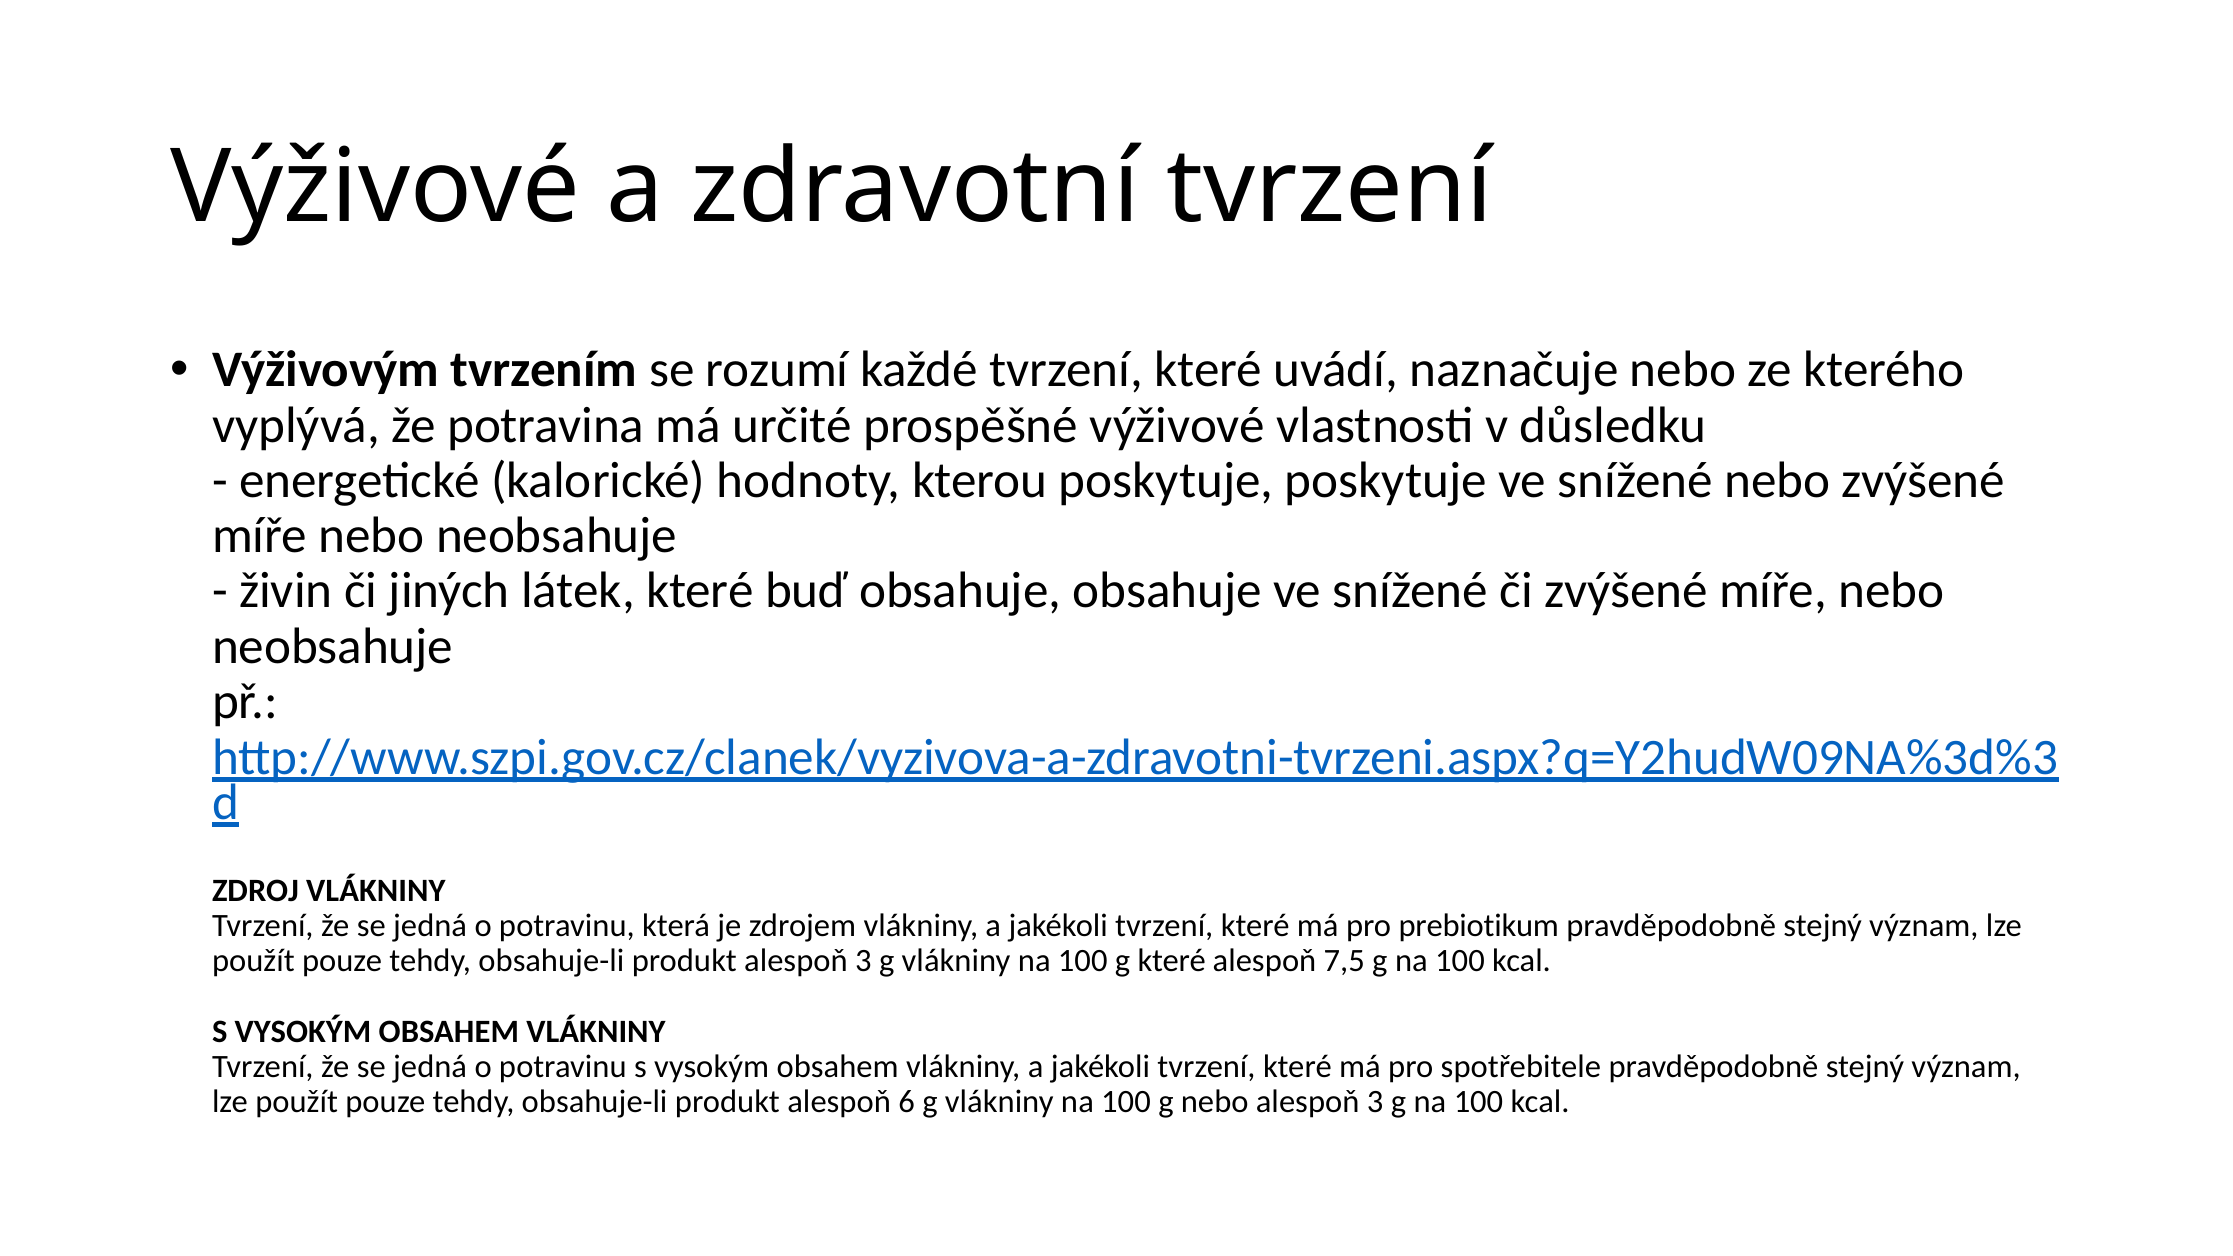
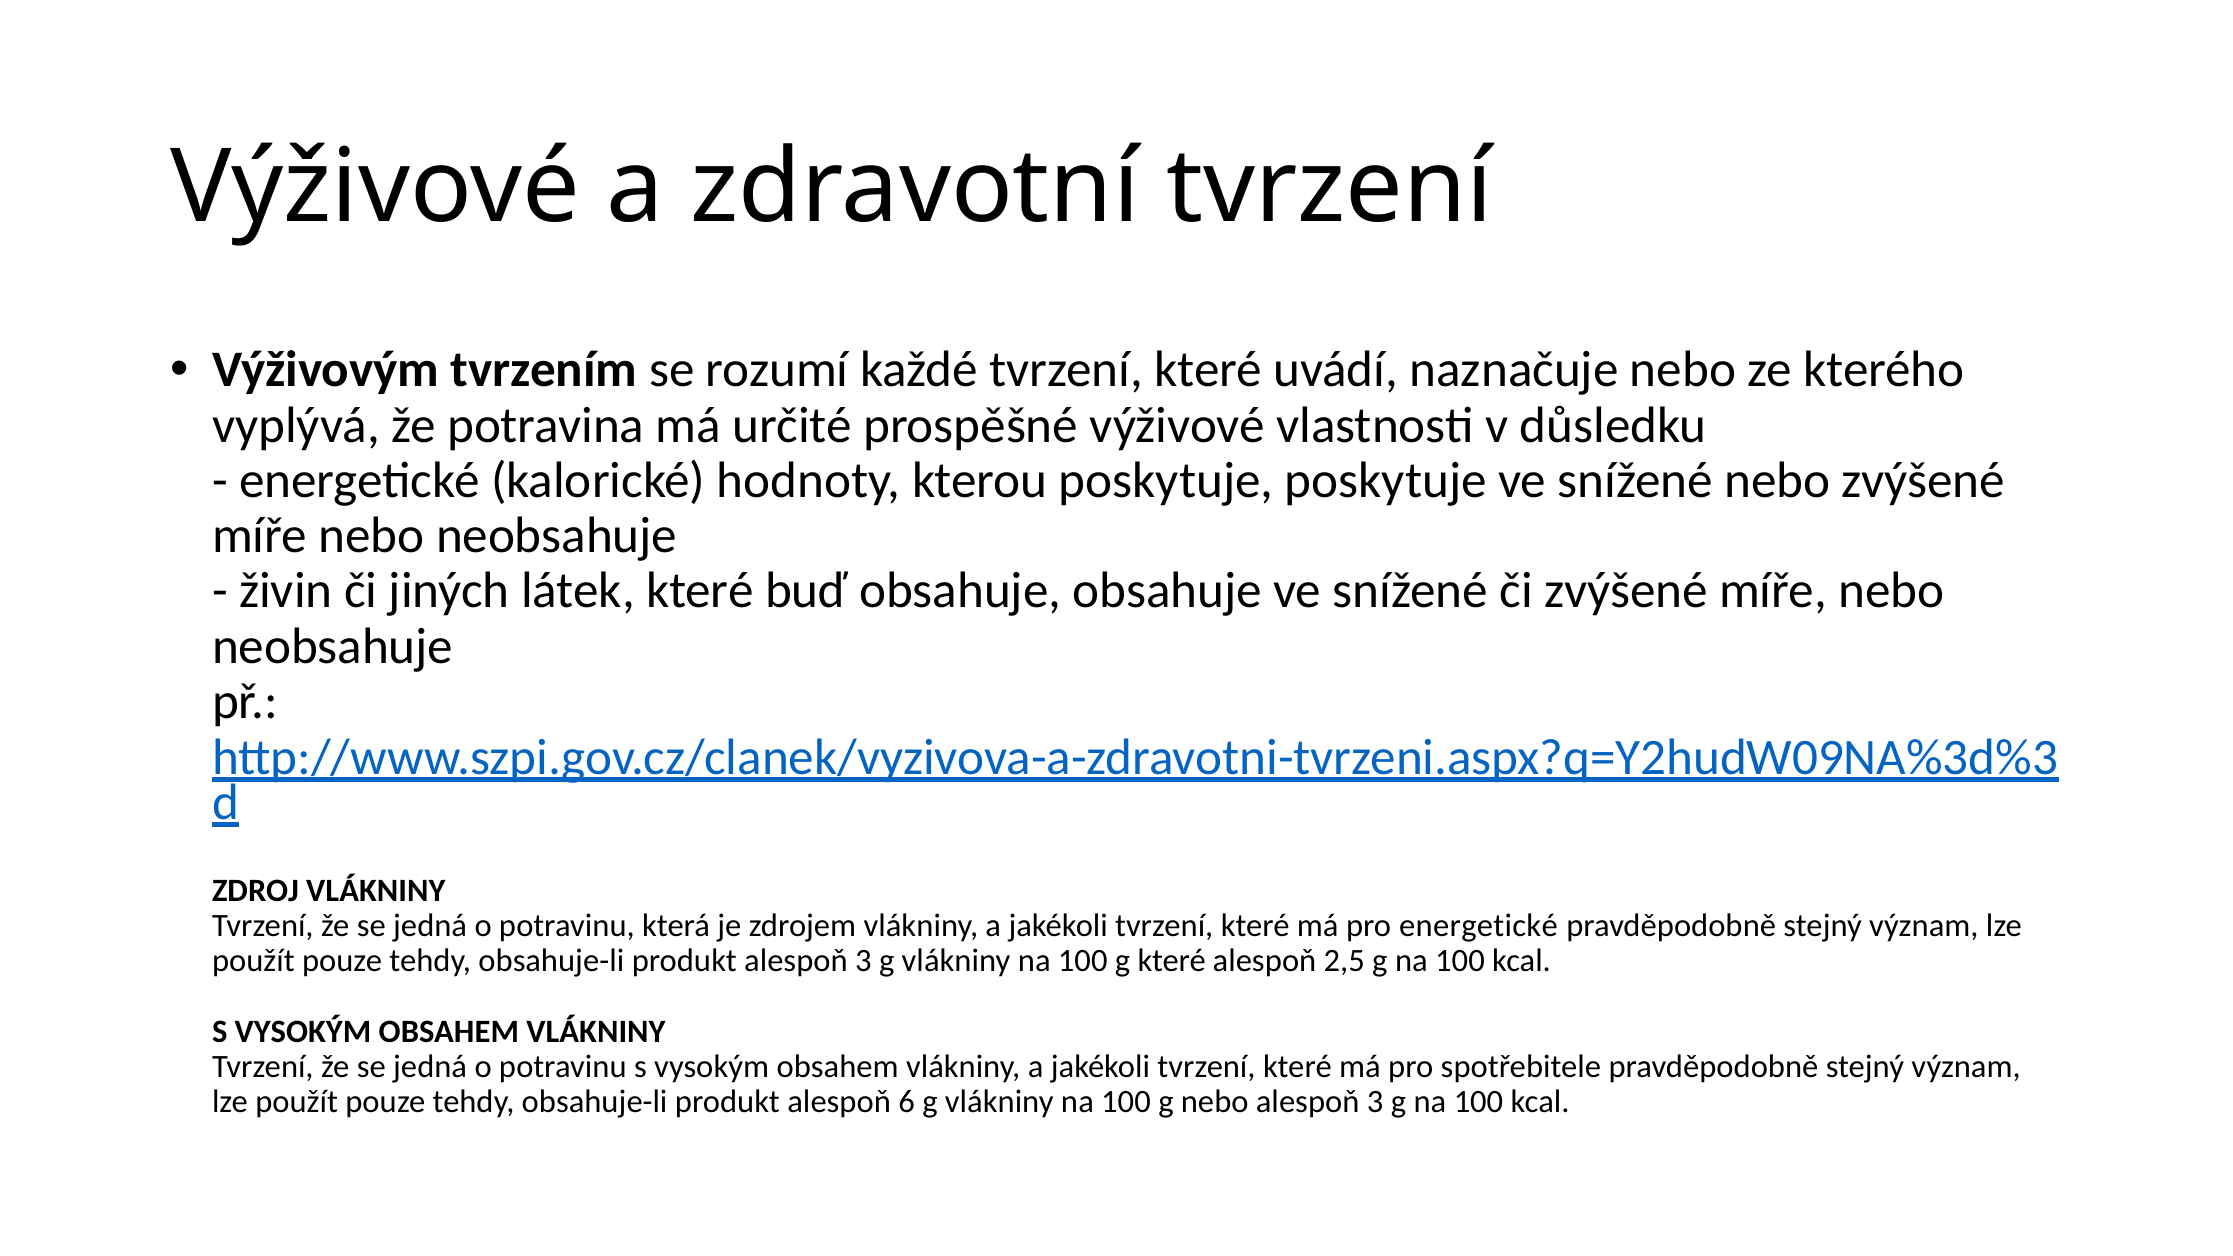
pro prebiotikum: prebiotikum -> energetické
7,5: 7,5 -> 2,5
